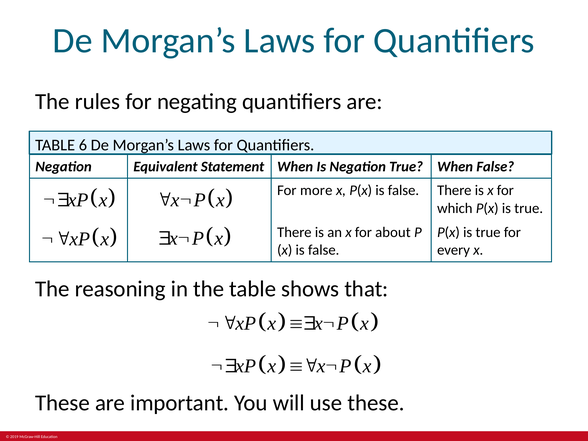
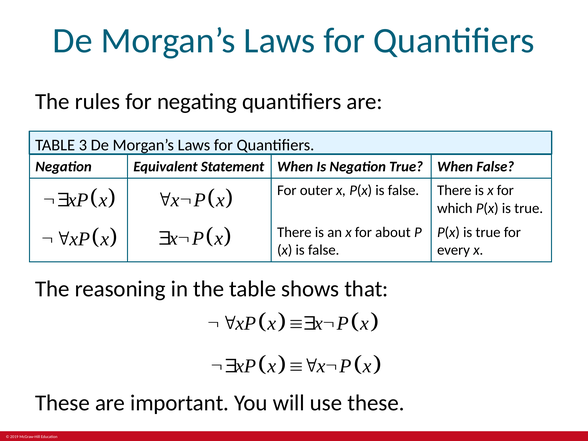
6: 6 -> 3
more: more -> outer
